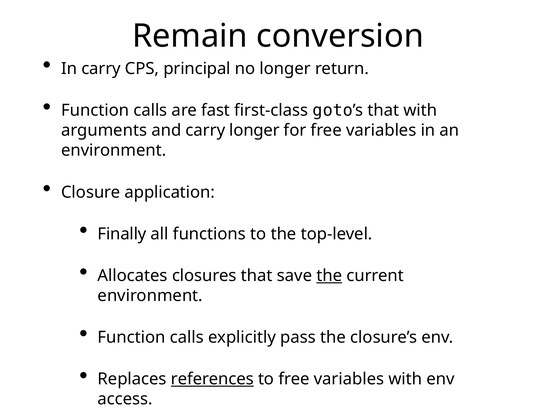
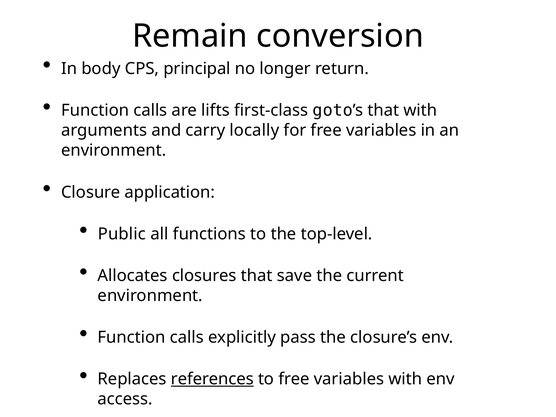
In carry: carry -> body
fast: fast -> lifts
carry longer: longer -> locally
Finally: Finally -> Public
the at (329, 276) underline: present -> none
